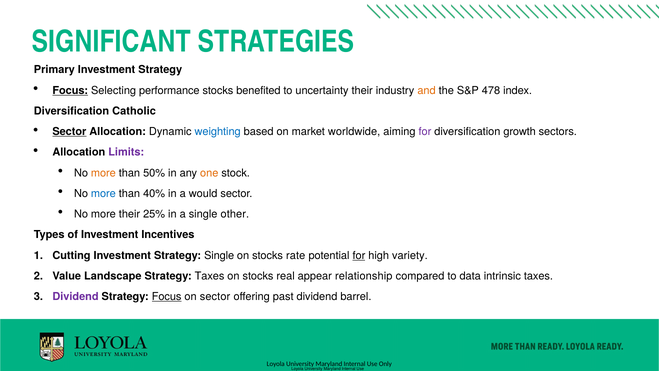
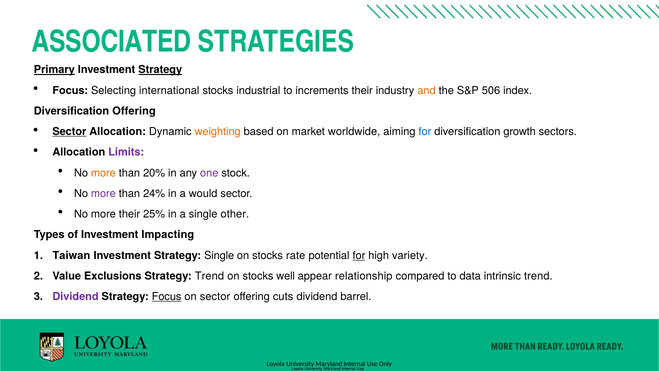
SIGNIFICANT: SIGNIFICANT -> ASSOCIATED
Primary underline: none -> present
Strategy at (160, 70) underline: none -> present
Focus at (70, 90) underline: present -> none
performance: performance -> international
benefited: benefited -> industrial
uncertainty: uncertainty -> increments
478: 478 -> 506
Diversification Catholic: Catholic -> Offering
weighting colour: blue -> orange
for at (425, 132) colour: purple -> blue
50%: 50% -> 20%
one colour: orange -> purple
more at (103, 193) colour: blue -> purple
40%: 40% -> 24%
Incentives: Incentives -> Impacting
Cutting: Cutting -> Taiwan
Landscape: Landscape -> Exclusions
Strategy Taxes: Taxes -> Trend
real: real -> well
intrinsic taxes: taxes -> trend
past: past -> cuts
